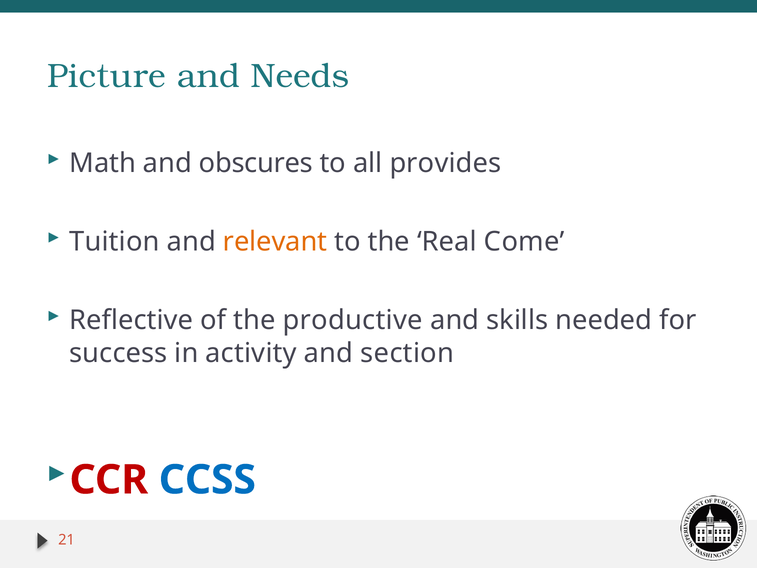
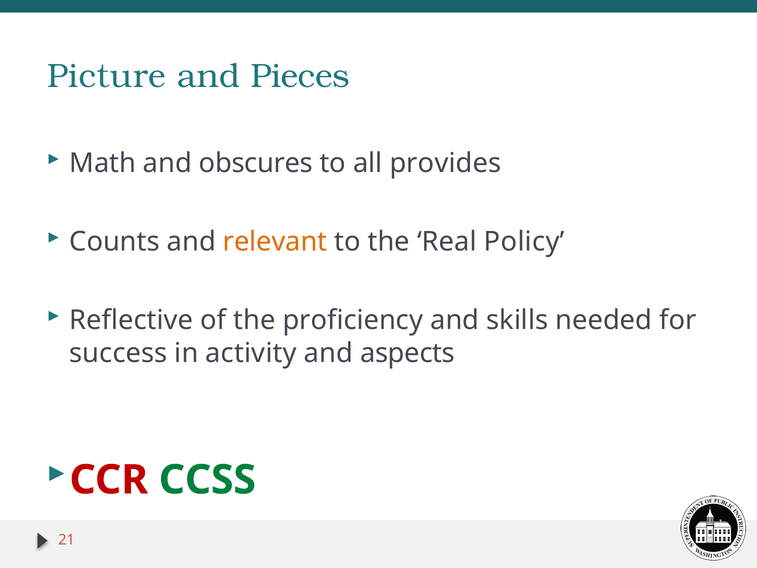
Needs: Needs -> Pieces
Tuition: Tuition -> Counts
Come: Come -> Policy
productive: productive -> proficiency
section: section -> aspects
CCSS colour: blue -> green
